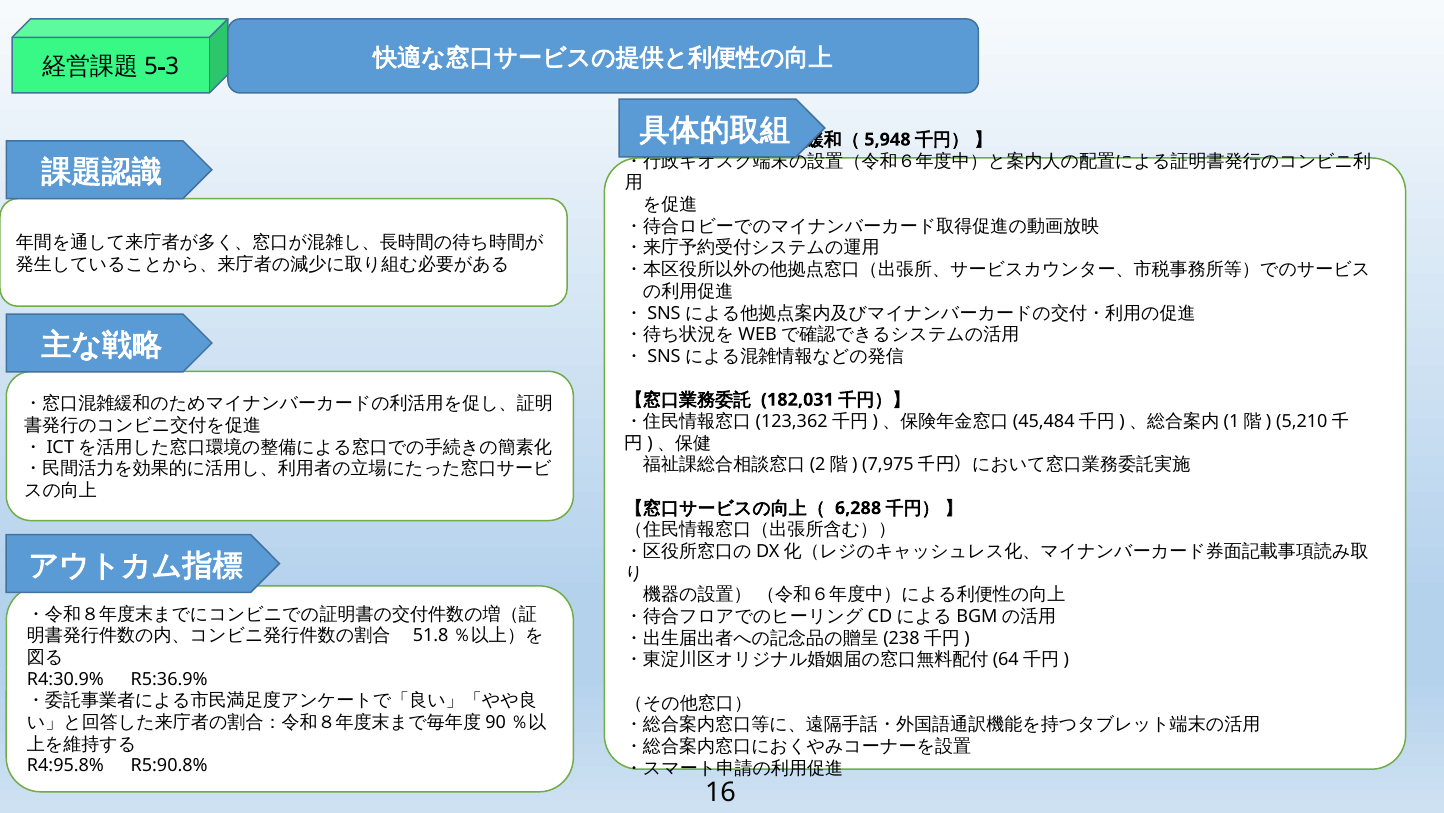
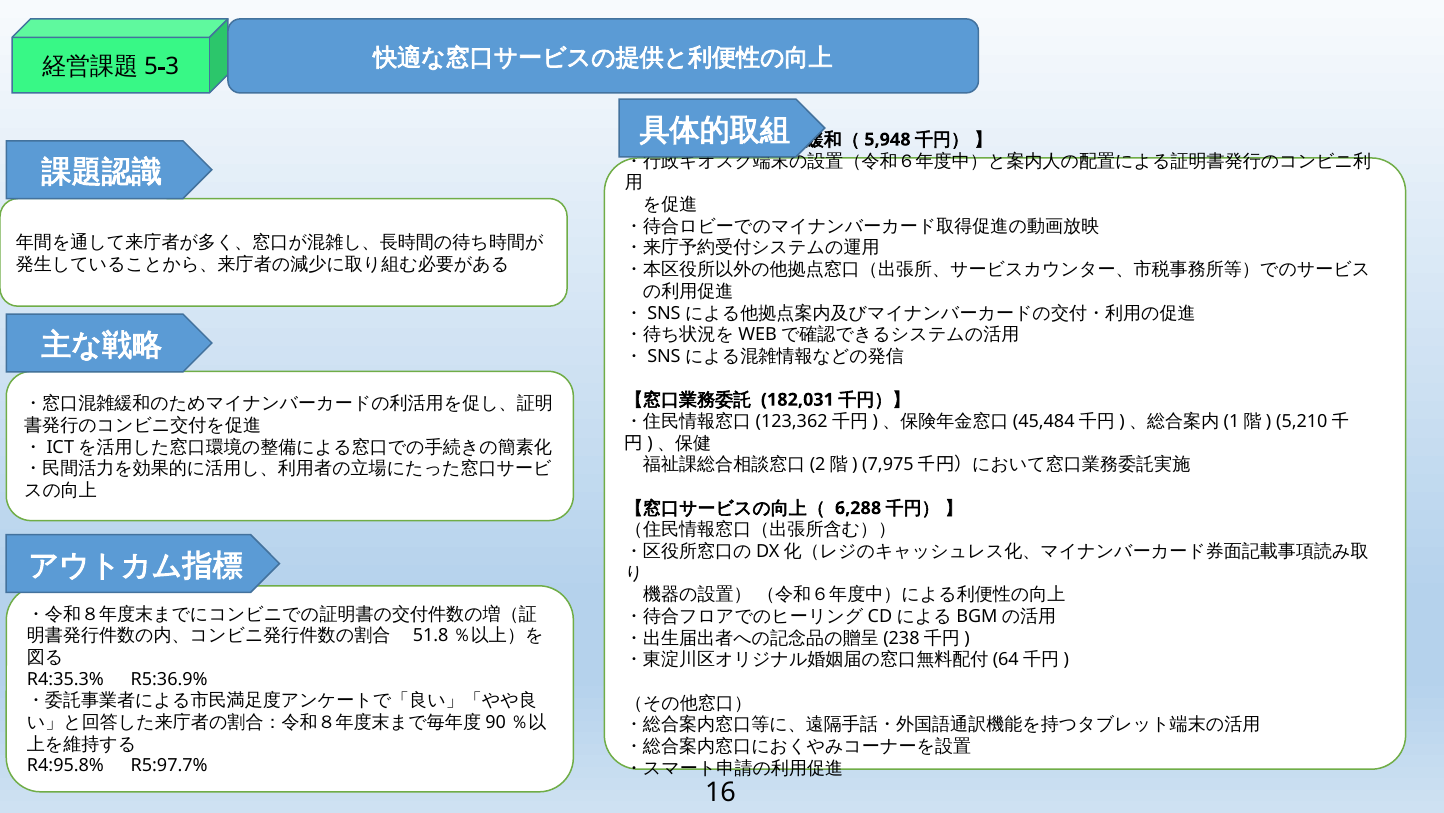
R4:30.9%: R4:30.9% -> R4:35.3%
R5:90.8%: R5:90.8% -> R5:97.7%
